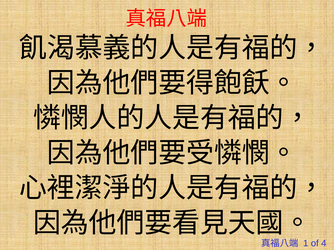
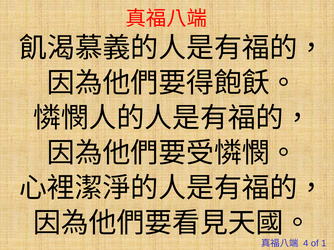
1: 1 -> 4
4: 4 -> 1
